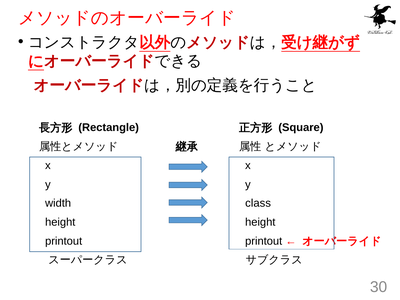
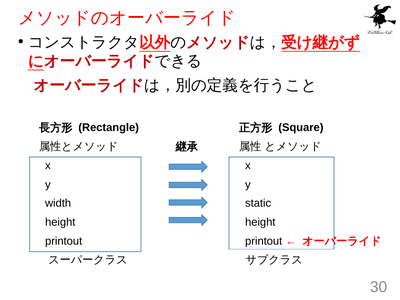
class: class -> static
